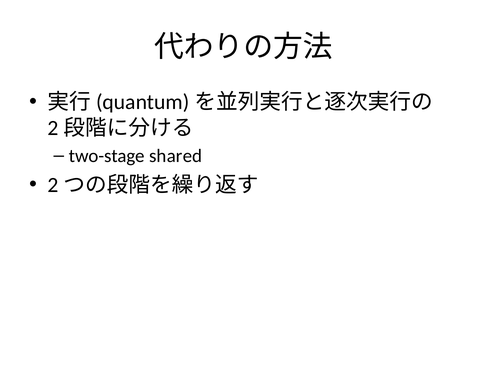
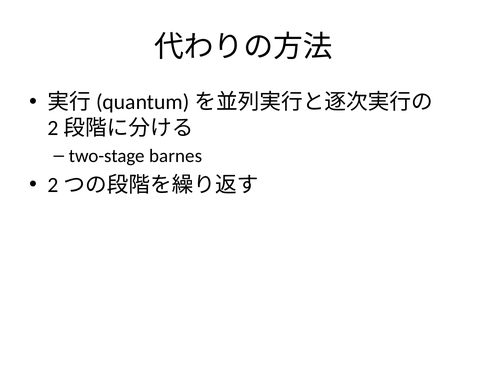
shared: shared -> barnes
